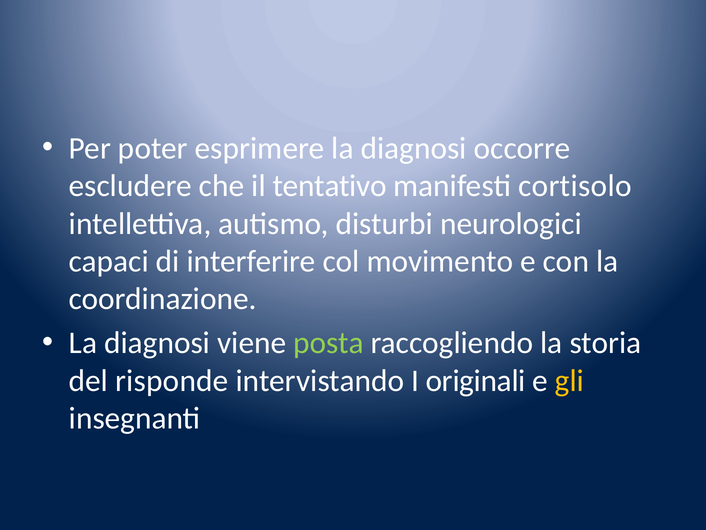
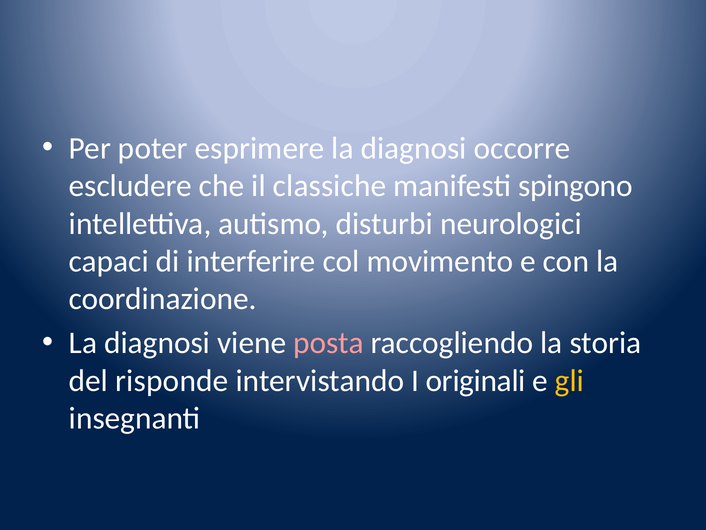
tentativo: tentativo -> classiche
cortisolo: cortisolo -> spingono
posta colour: light green -> pink
